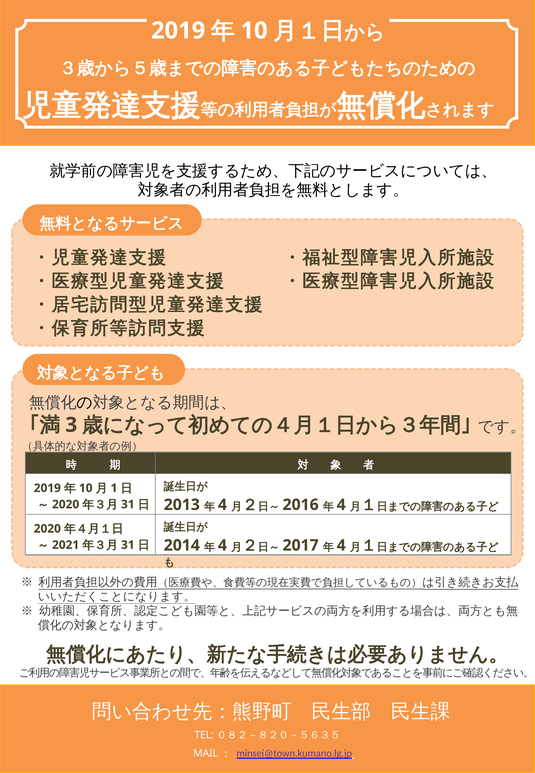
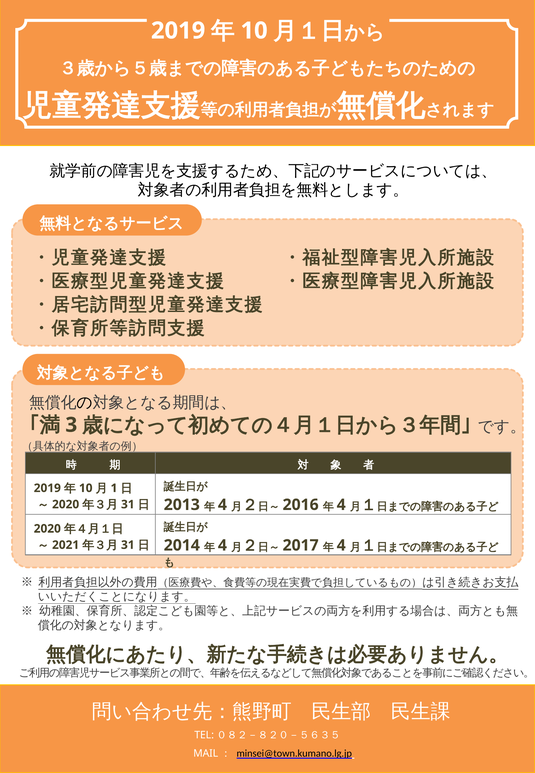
minsei@town.kumano.lg.jp colour: purple -> black
